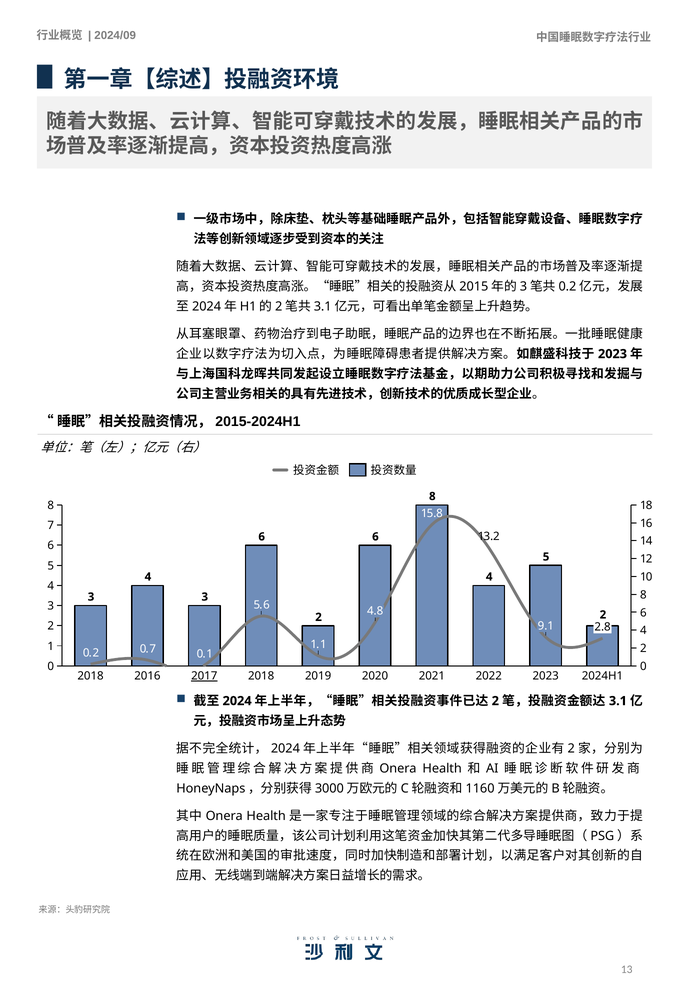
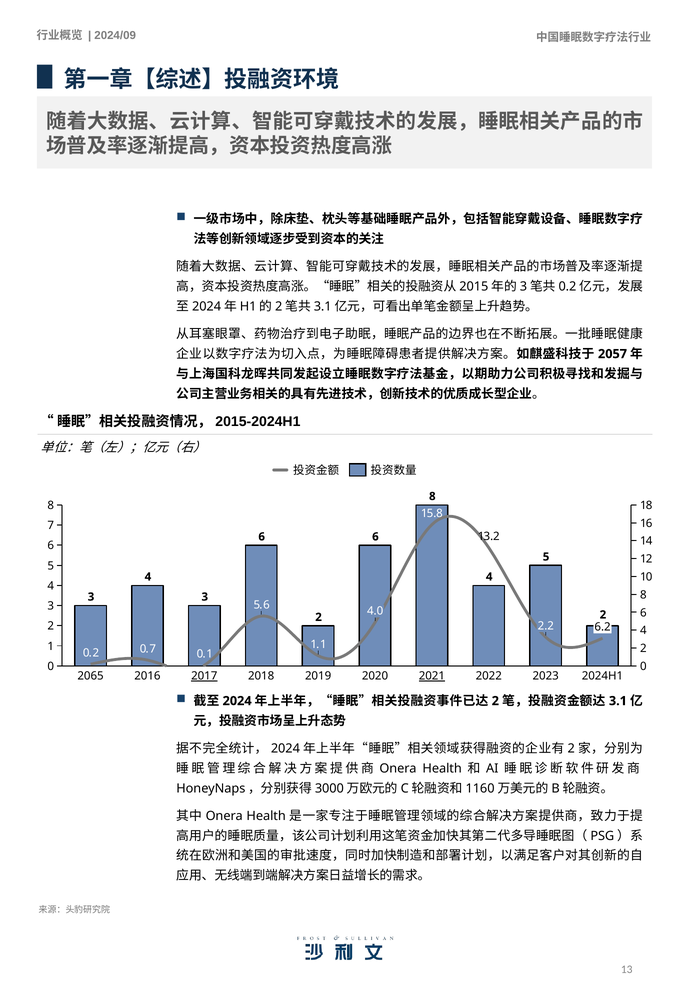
2023 at (613, 354): 2023 -> 2057
4.8: 4.8 -> 4.0
9.1: 9.1 -> 2.2
2.8: 2.8 -> 6.2
2018 at (91, 676): 2018 -> 2065
2021 underline: none -> present
